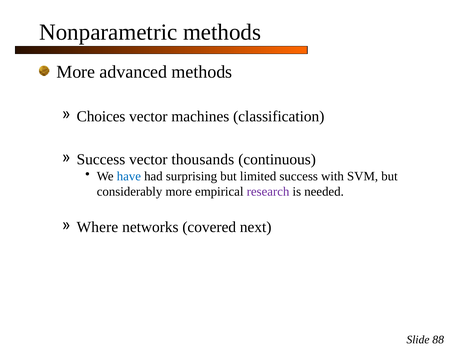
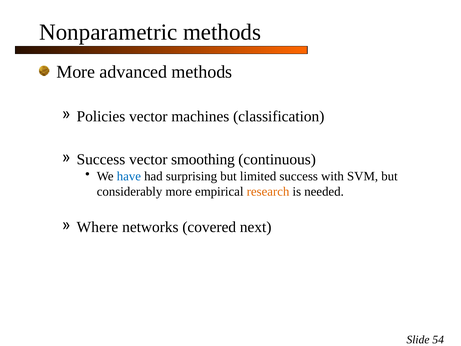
Choices: Choices -> Policies
thousands: thousands -> smoothing
research colour: purple -> orange
88: 88 -> 54
